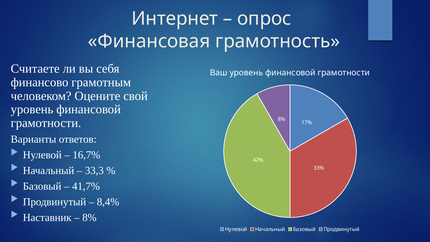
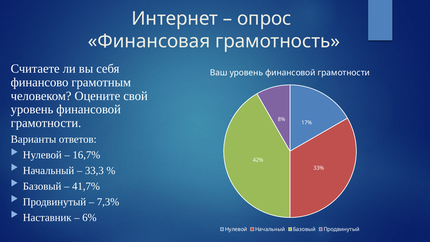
8,4%: 8,4% -> 7,3%
8% at (89, 217): 8% -> 6%
